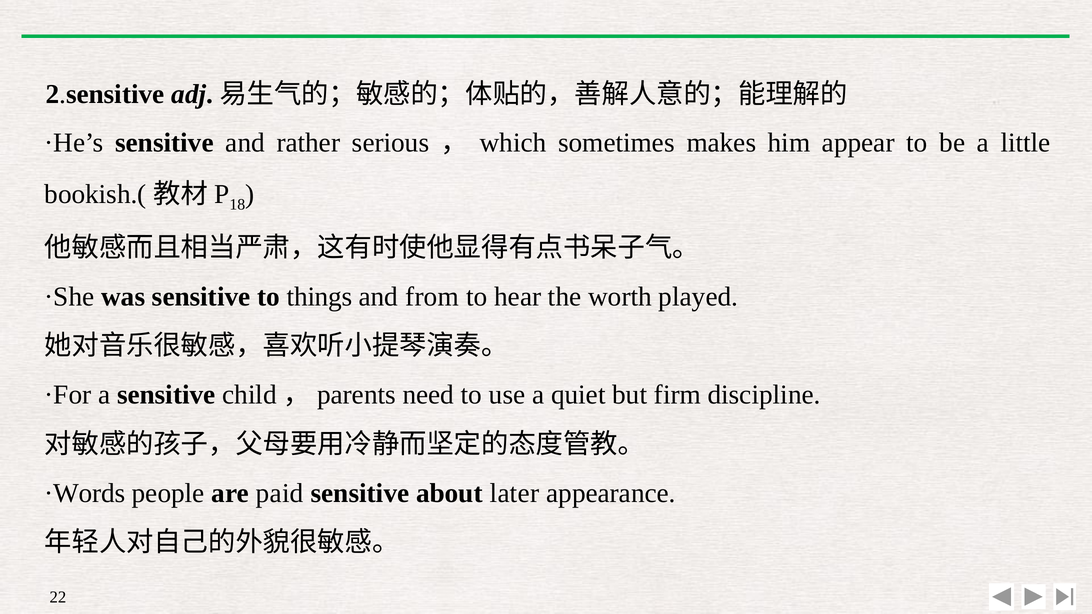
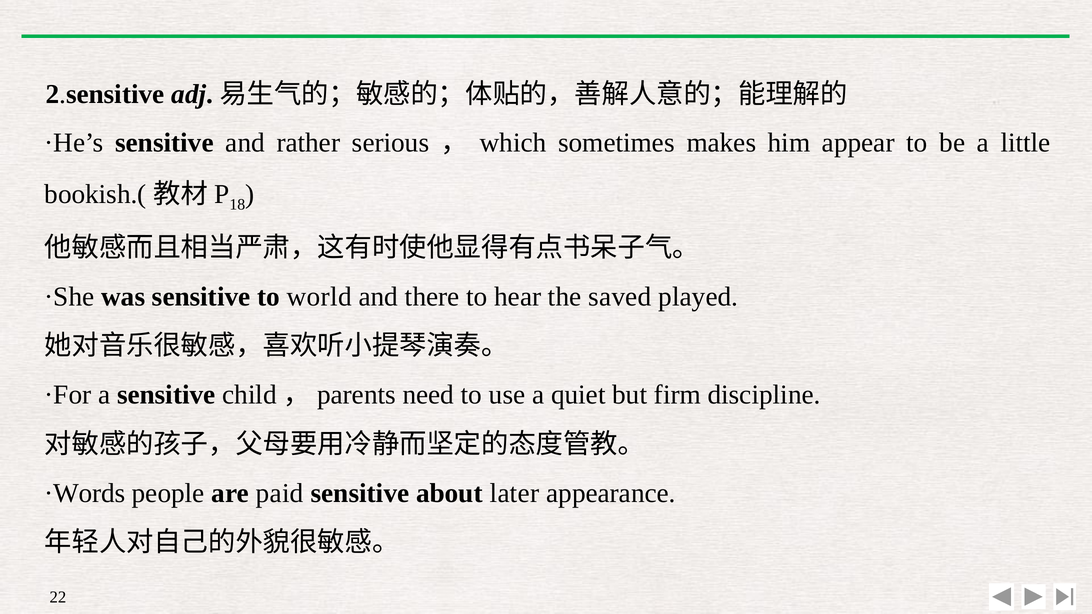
things: things -> world
from: from -> there
worth: worth -> saved
